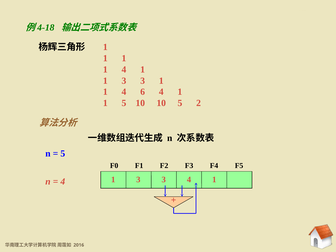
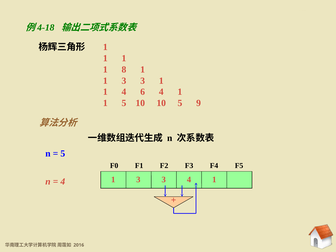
4 at (124, 70): 4 -> 8
2: 2 -> 9
